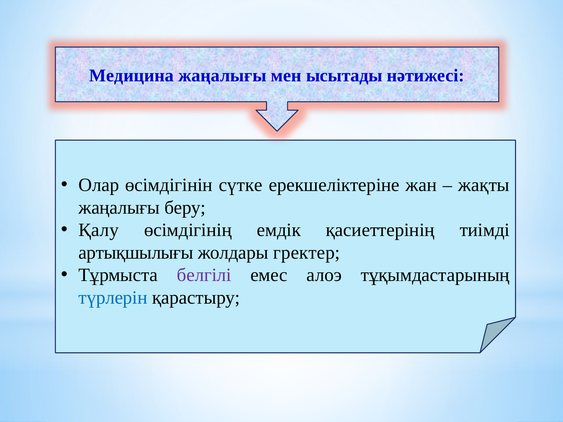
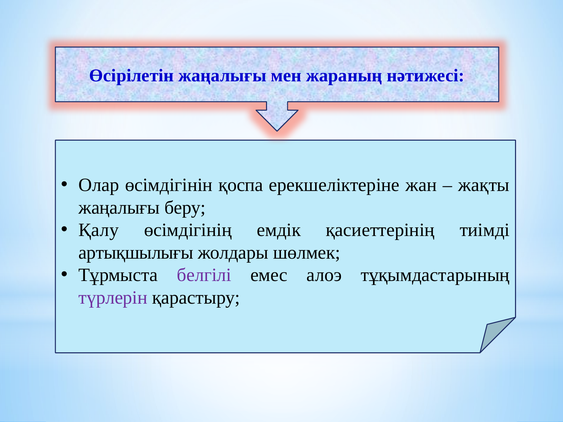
Медицина: Медицина -> Өсірілетін
ысытады: ысытады -> жараның
сүтке: сүтке -> қоспа
гректер: гректер -> шөлмек
түрлерін colour: blue -> purple
